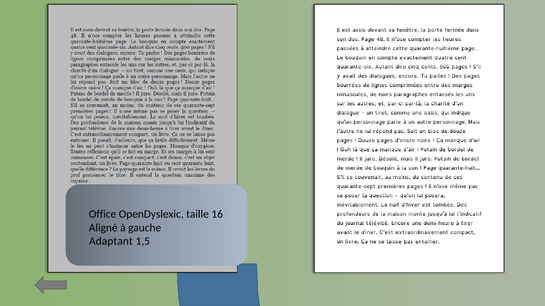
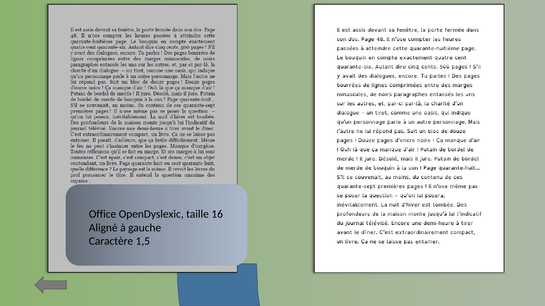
Adaptant: Adaptant -> Caractère
